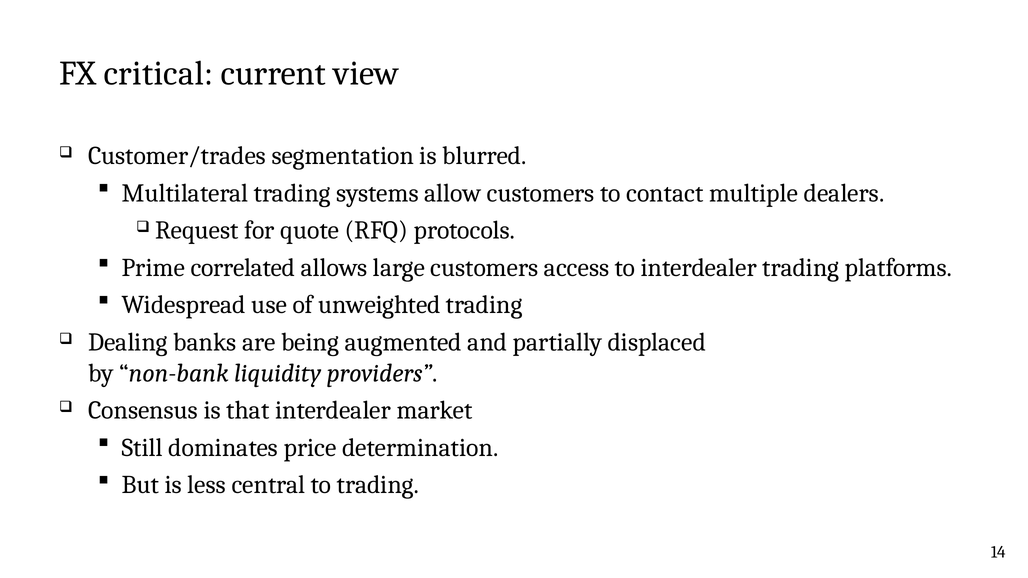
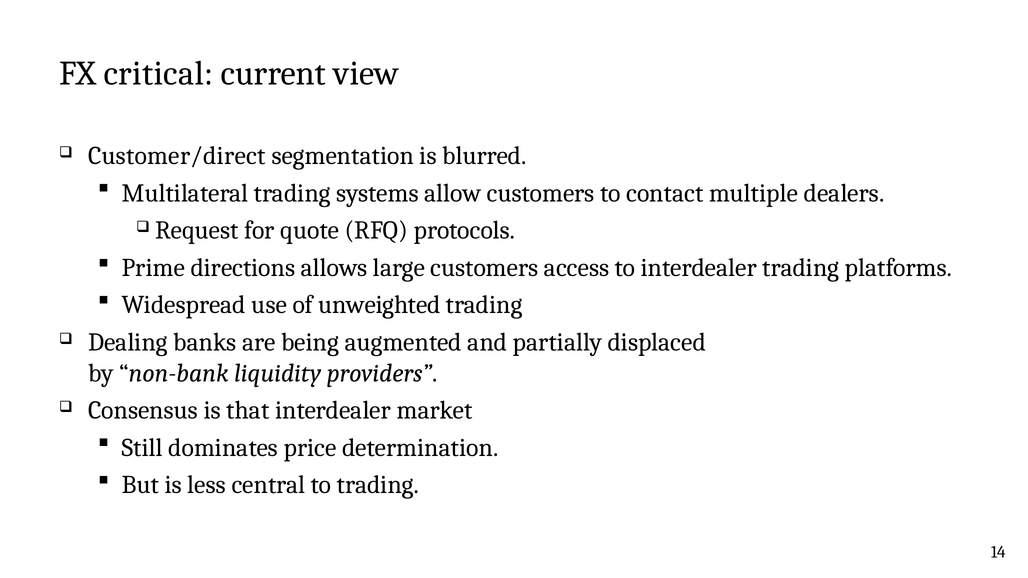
Customer/trades: Customer/trades -> Customer/direct
correlated: correlated -> directions
